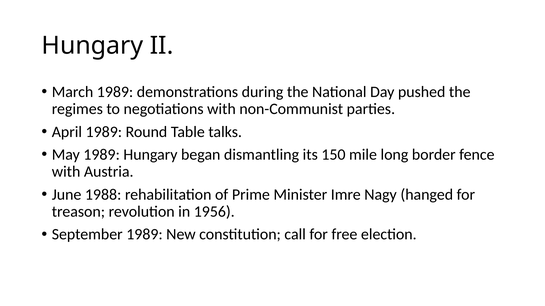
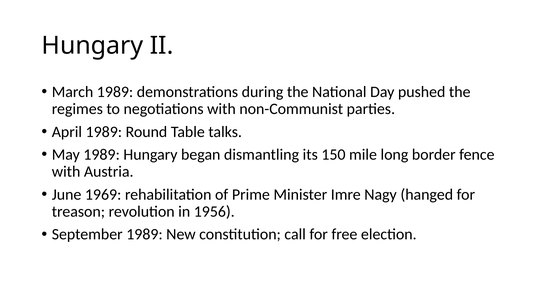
1988: 1988 -> 1969
